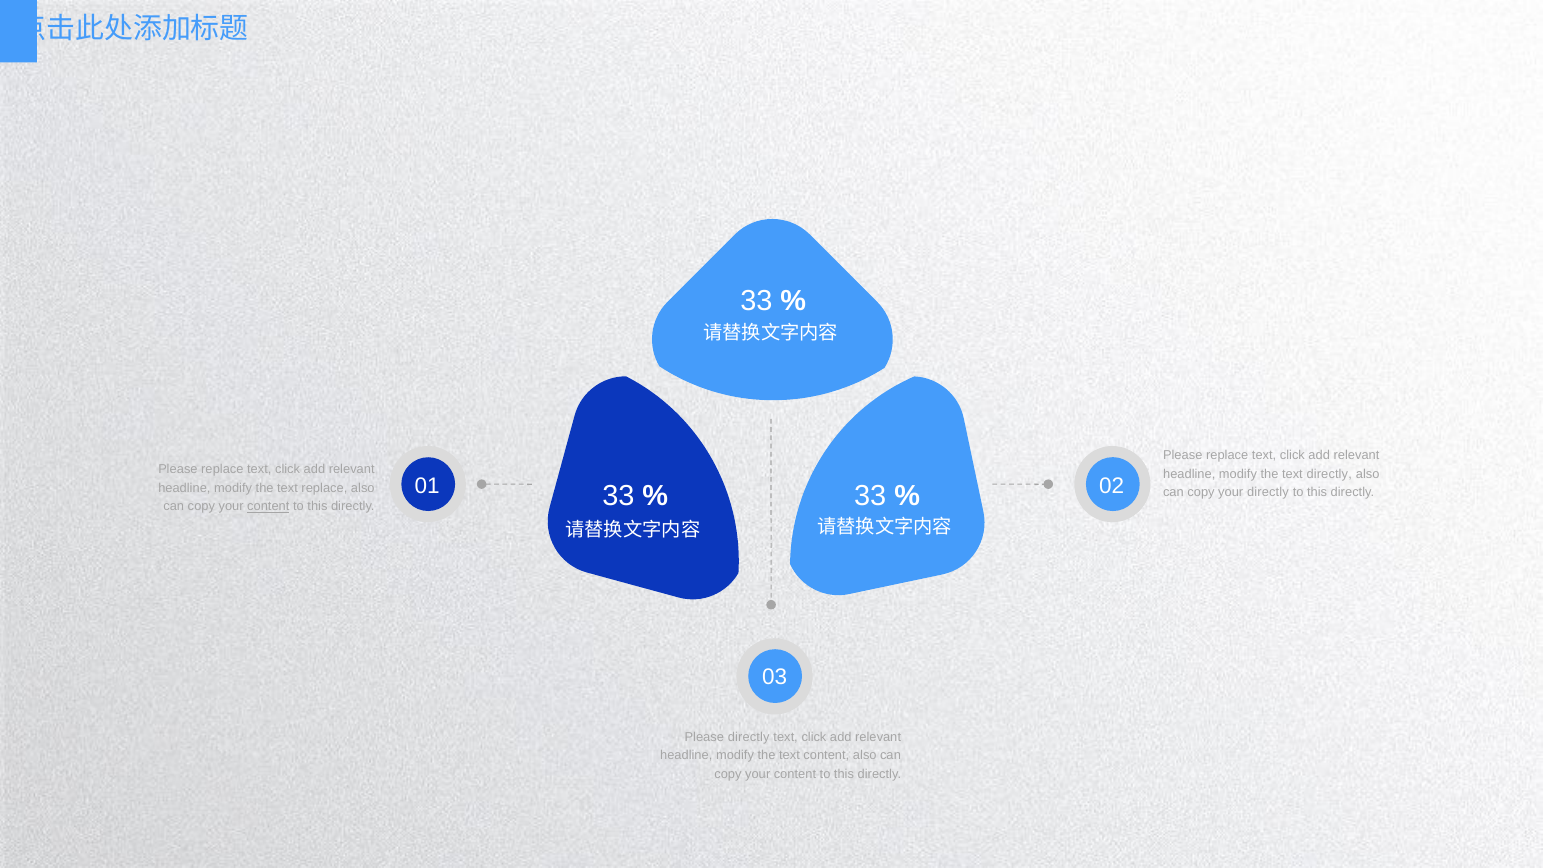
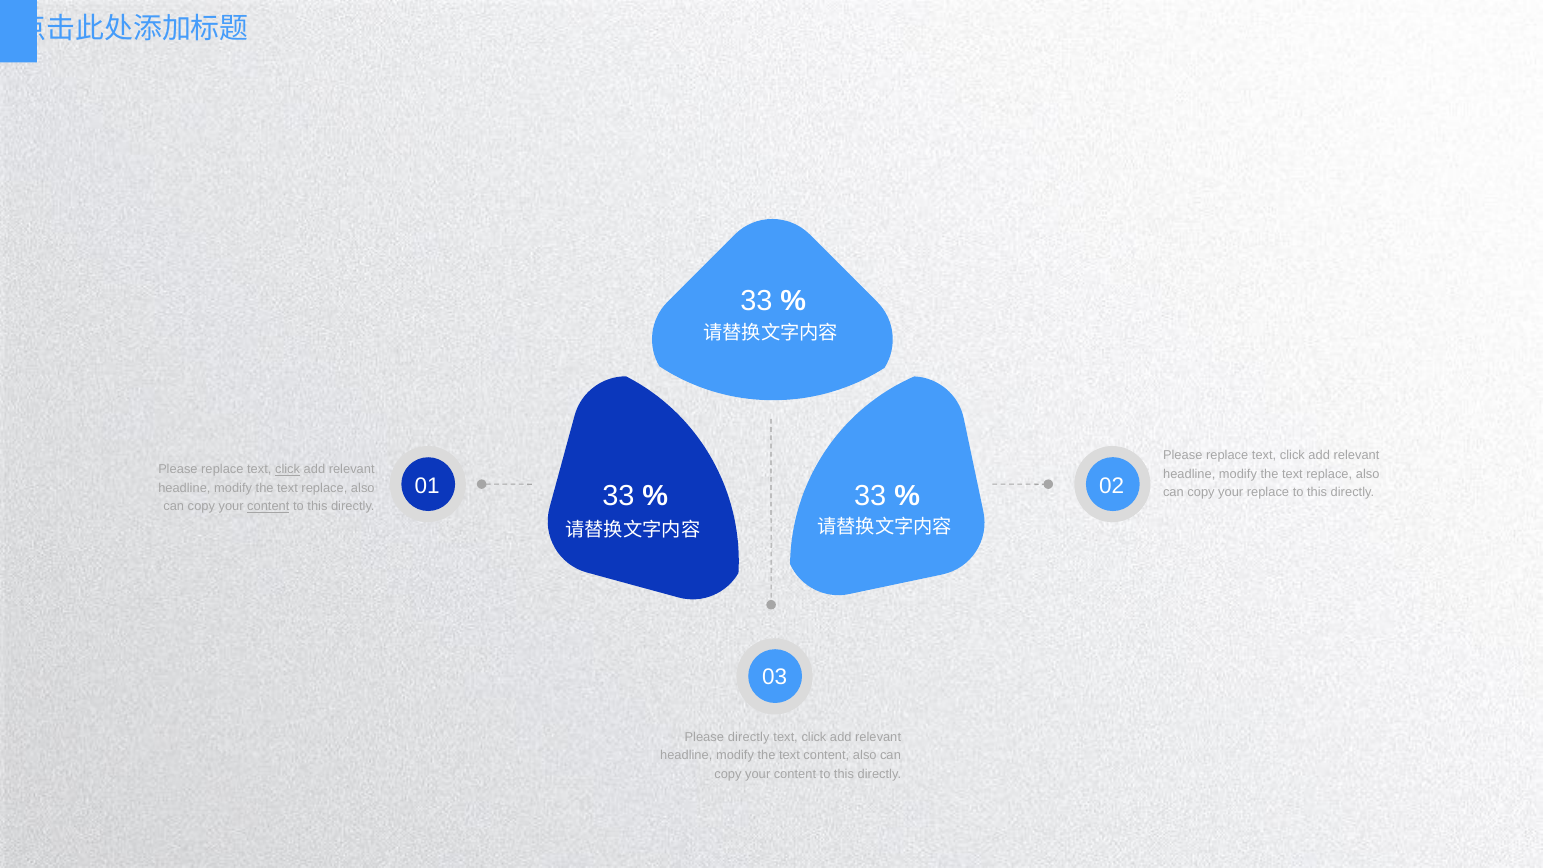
click at (288, 470) underline: none -> present
directly at (1329, 474): directly -> replace
your directly: directly -> replace
